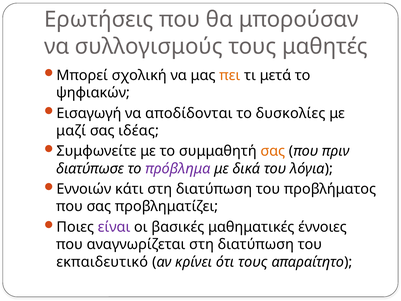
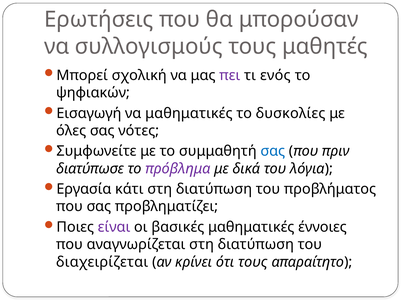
πει colour: orange -> purple
μετά: μετά -> ενός
να αποδίδονται: αποδίδονται -> μαθηματικές
μαζί: μαζί -> όλες
ιδέας: ιδέας -> νότες
σας at (273, 151) colour: orange -> blue
Εννοιών: Εννοιών -> Εργασία
εκπαιδευτικό: εκπαιδευτικό -> διαχειρίζεται
